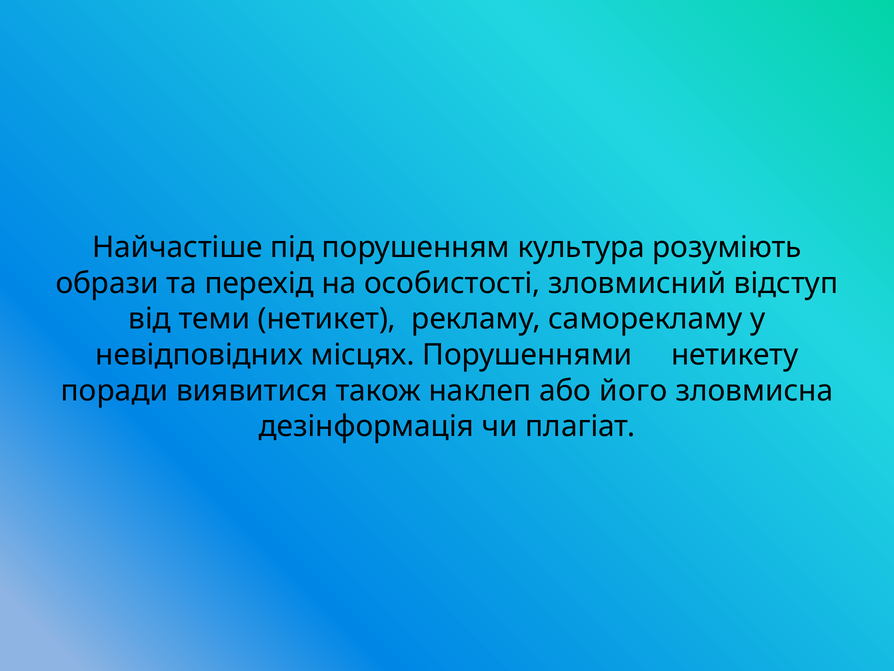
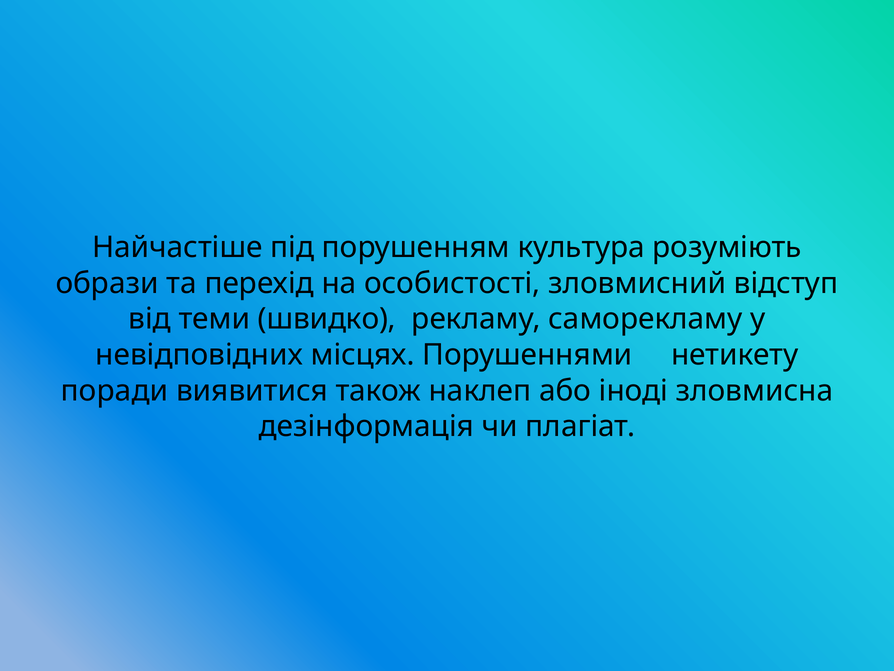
нетикет: нетикет -> швидко
його: його -> іноді
